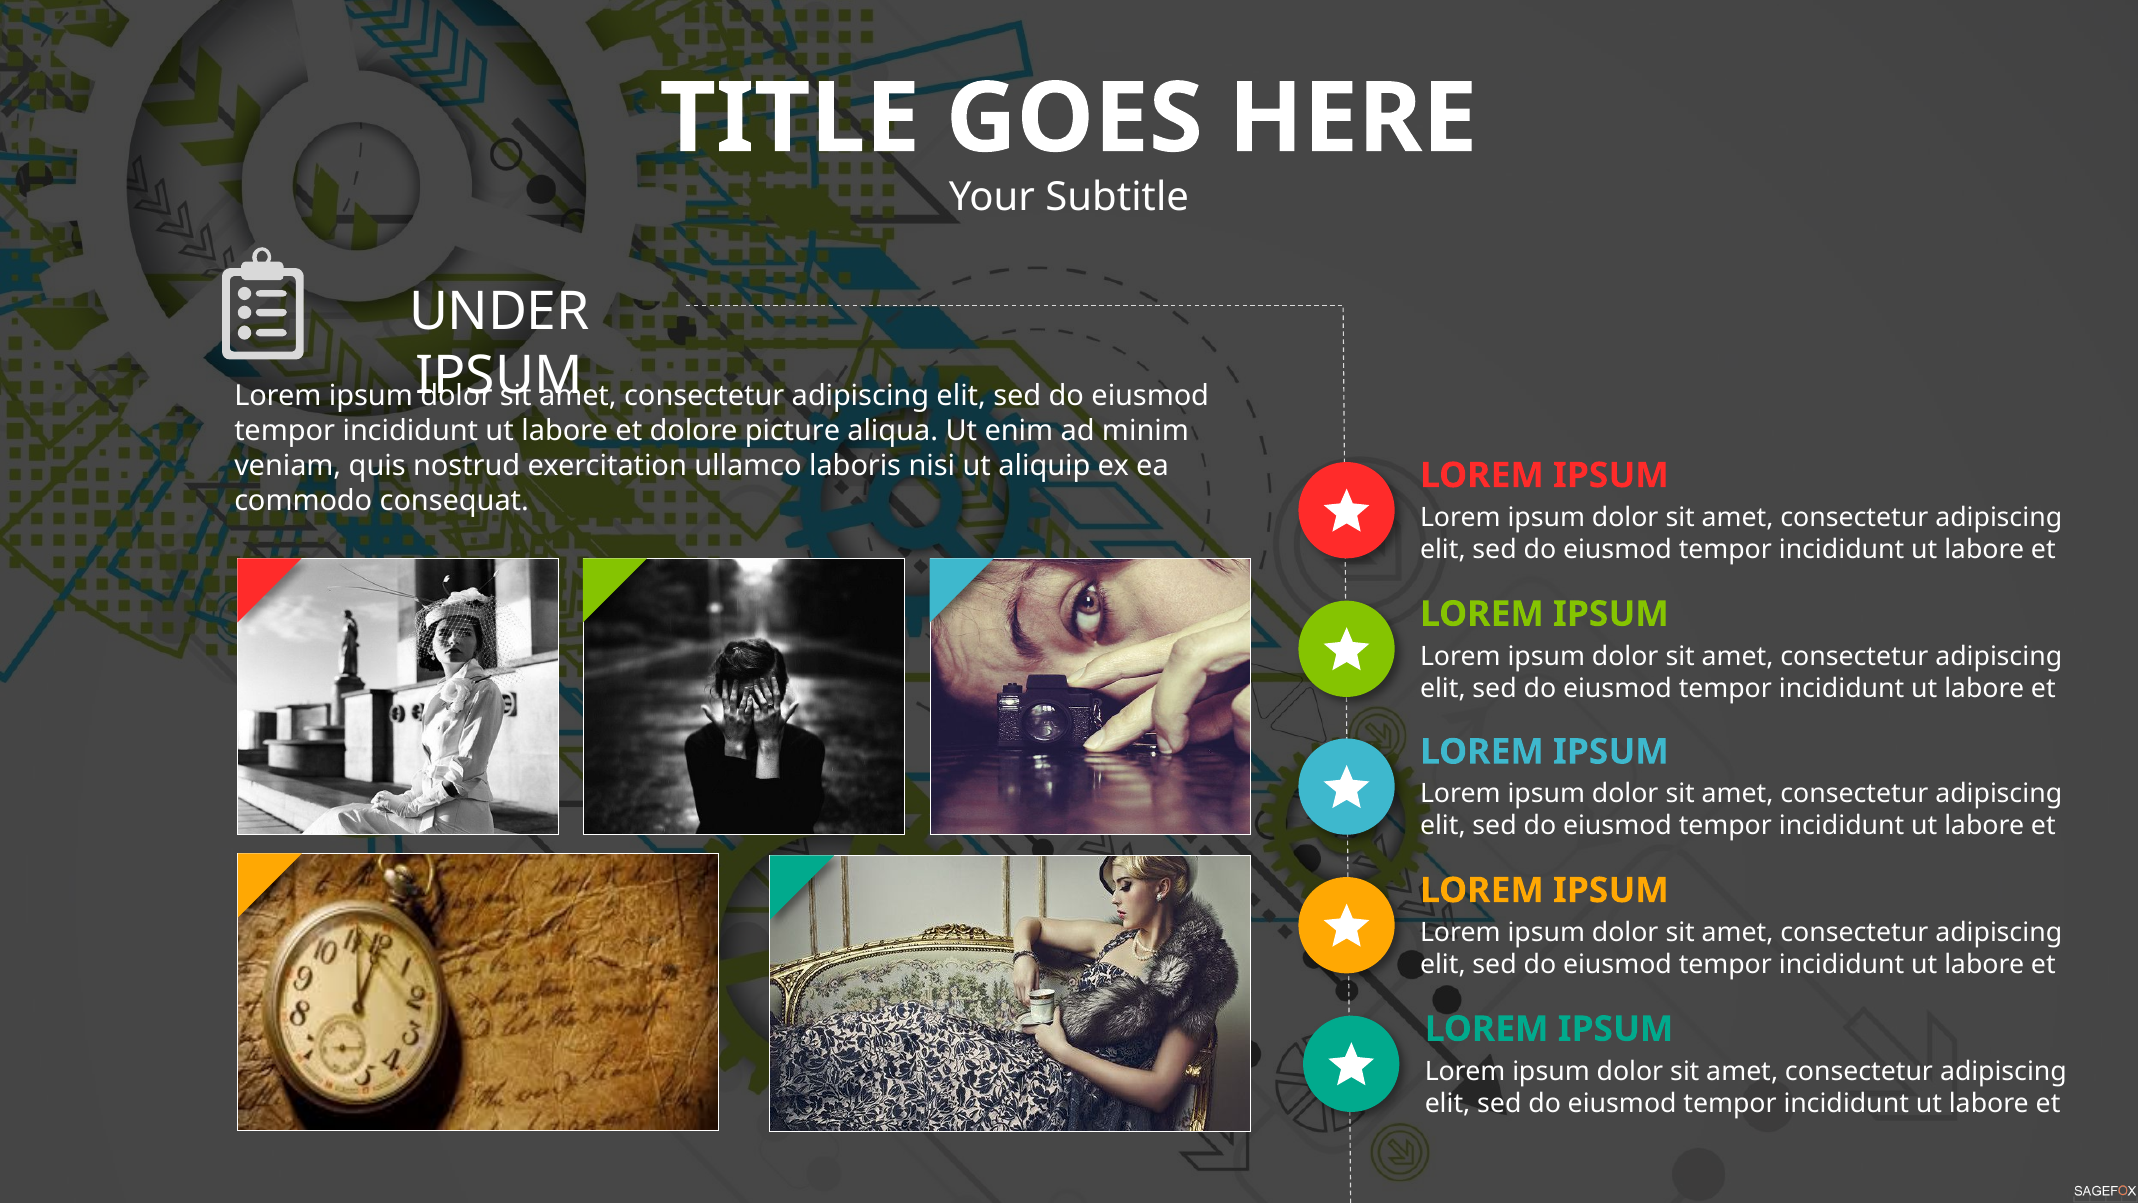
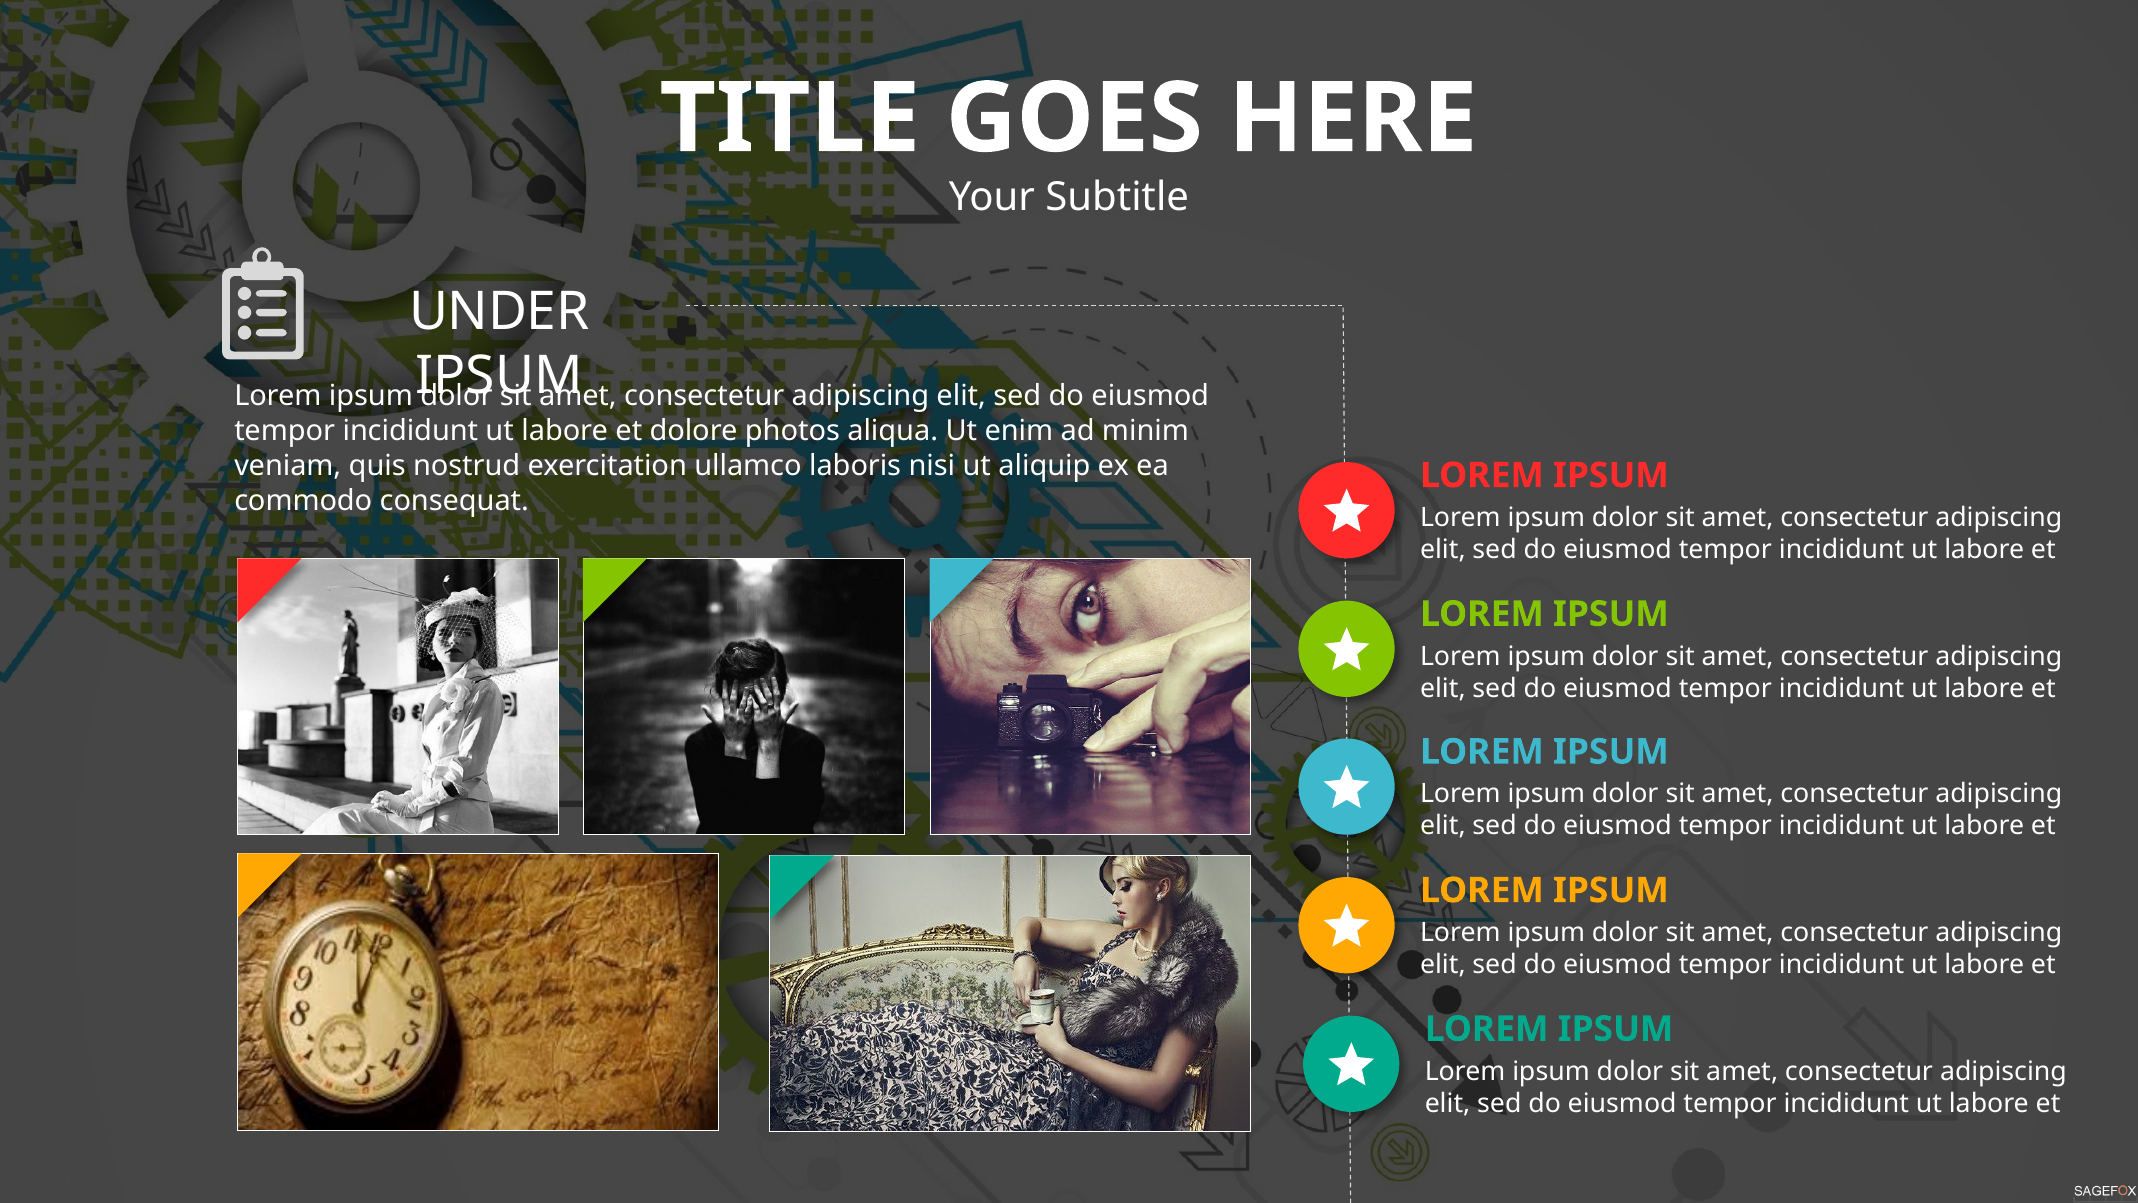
picture: picture -> photos
